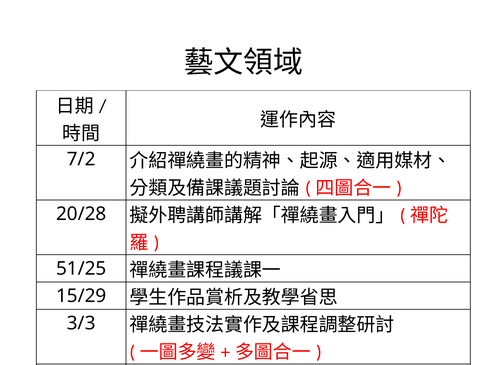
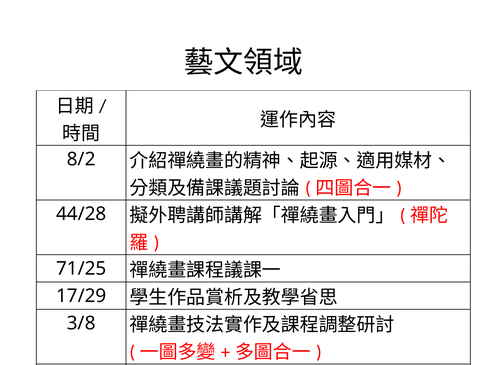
7/2: 7/2 -> 8/2
20/28: 20/28 -> 44/28
51/25: 51/25 -> 71/25
15/29: 15/29 -> 17/29
3/3: 3/3 -> 3/8
